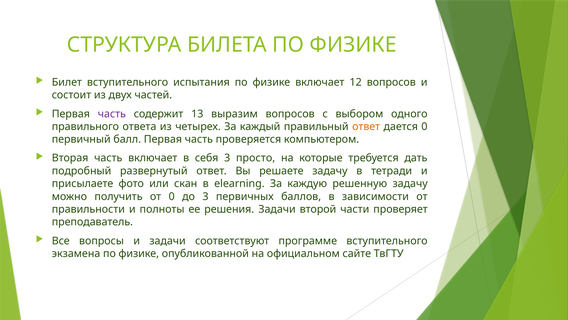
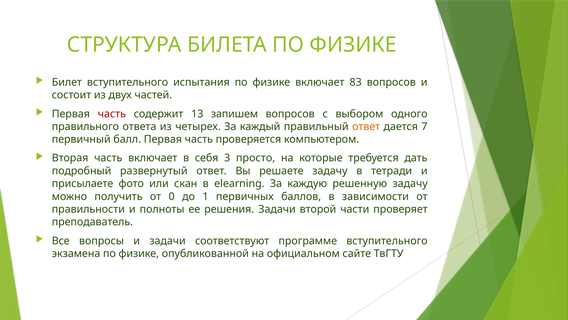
12: 12 -> 83
часть at (112, 114) colour: purple -> red
выразим: выразим -> запишем
дается 0: 0 -> 7
до 3: 3 -> 1
